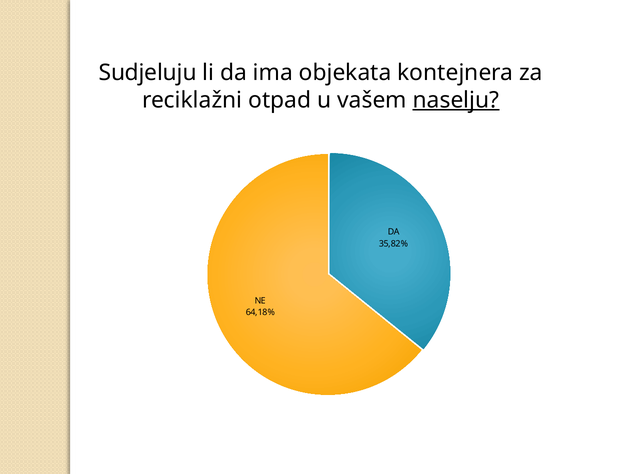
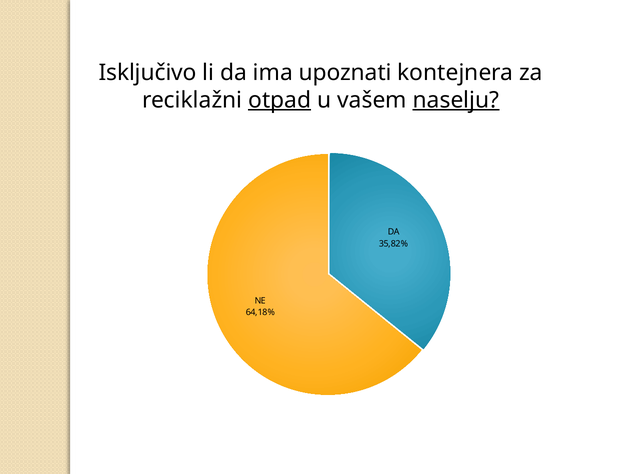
Sudjeluju: Sudjeluju -> Isključivo
objekata: objekata -> upoznati
otpad underline: none -> present
